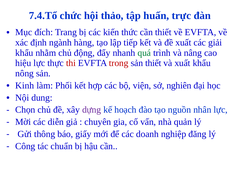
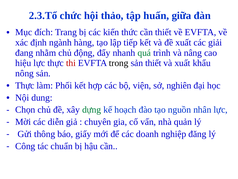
7.4.Tổ: 7.4.Tổ -> 2.3.Tổ
trực: trực -> giữa
khẩu at (24, 53): khẩu -> đang
trong colour: red -> black
Kinh at (25, 85): Kinh -> Thực
dựng colour: purple -> green
